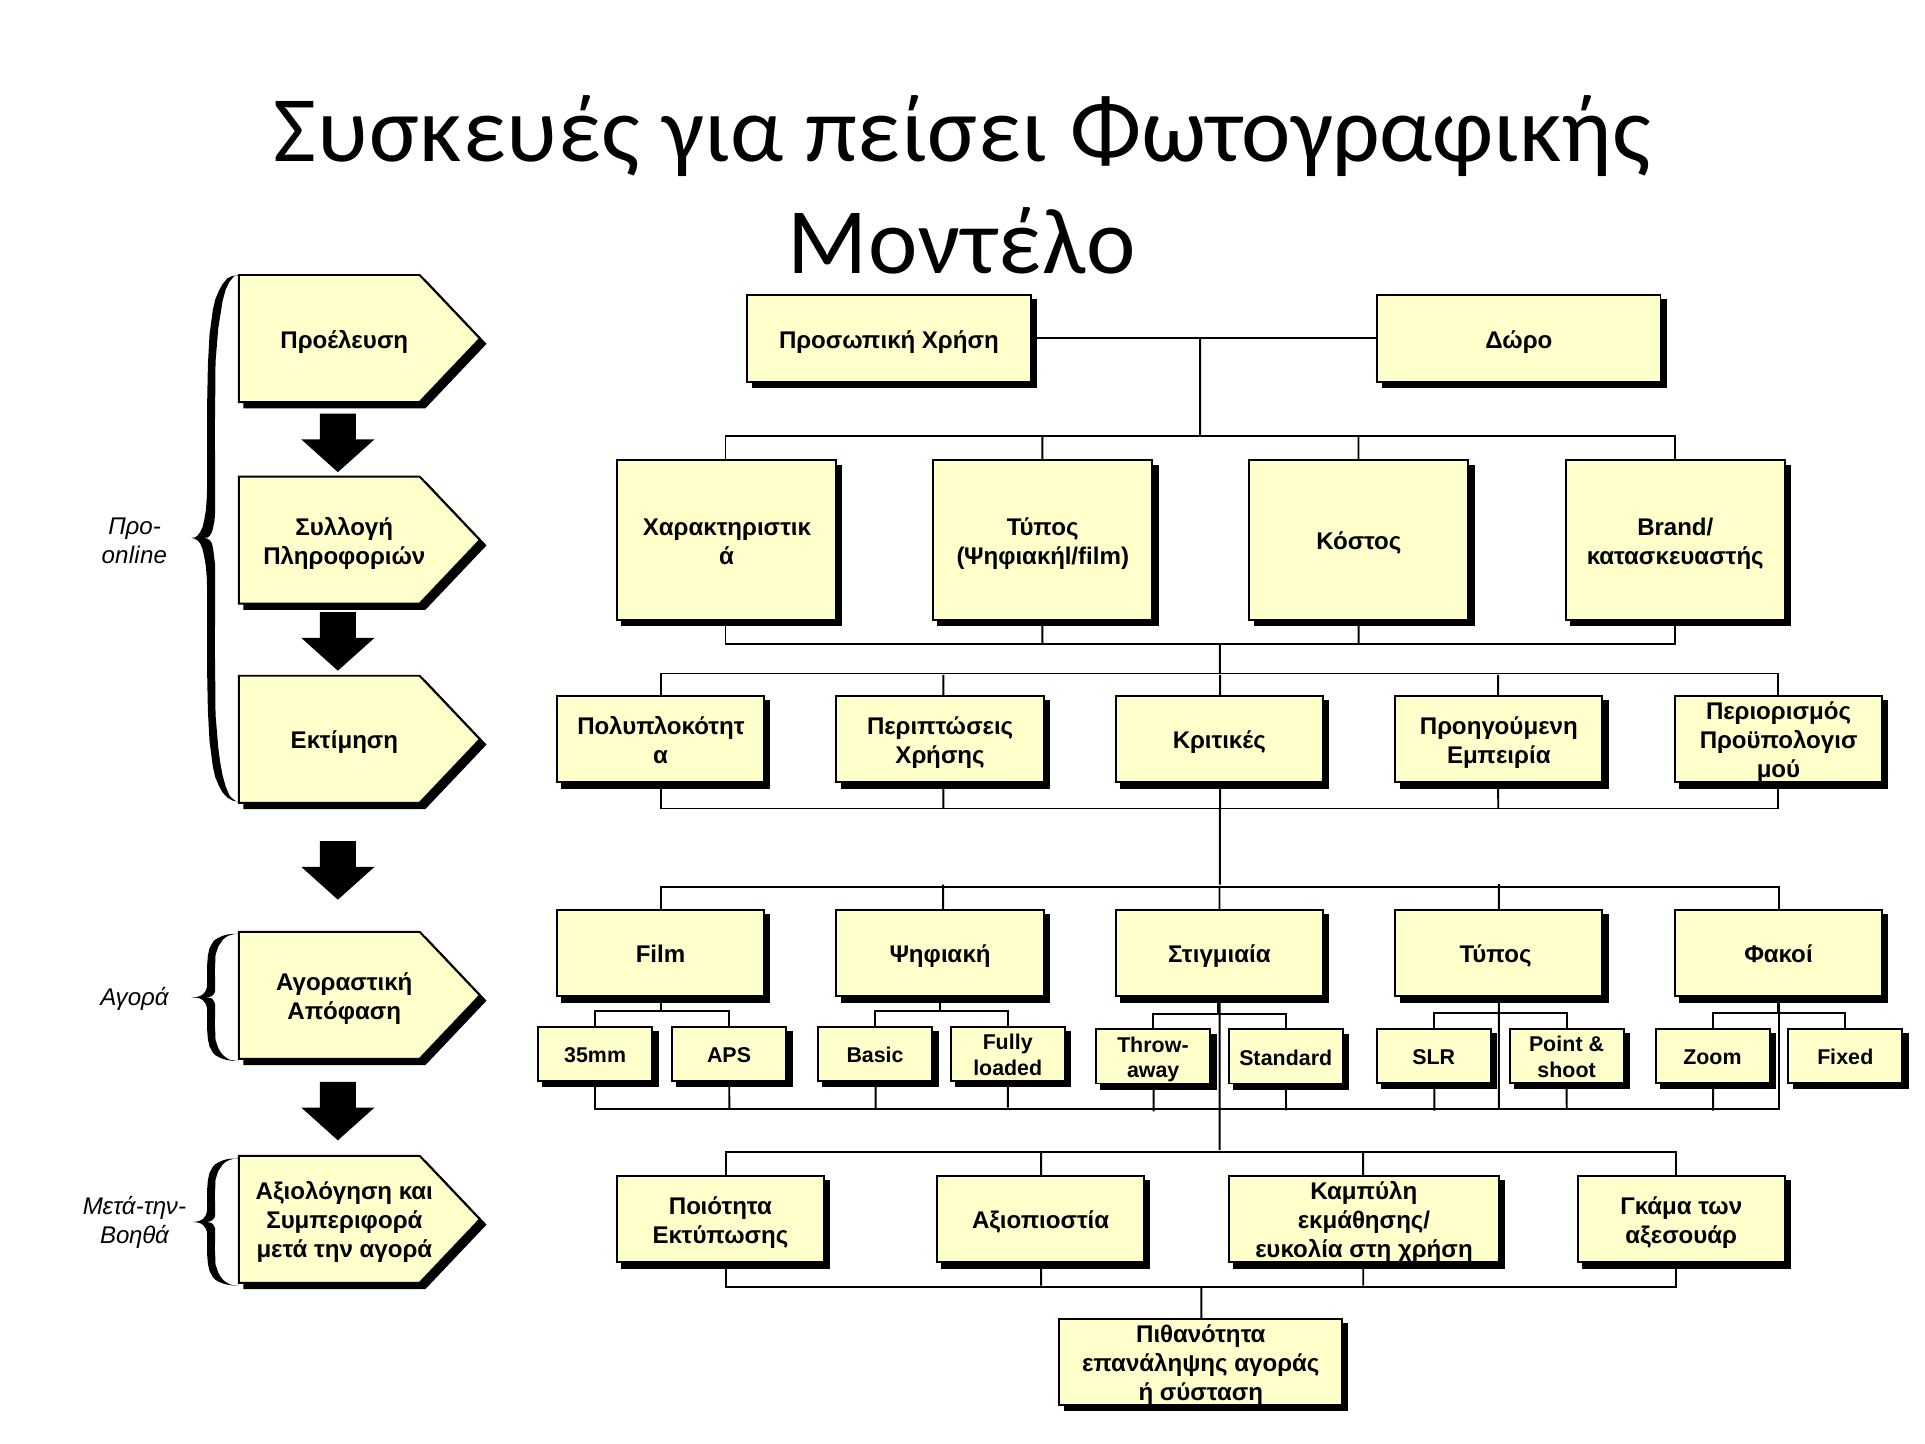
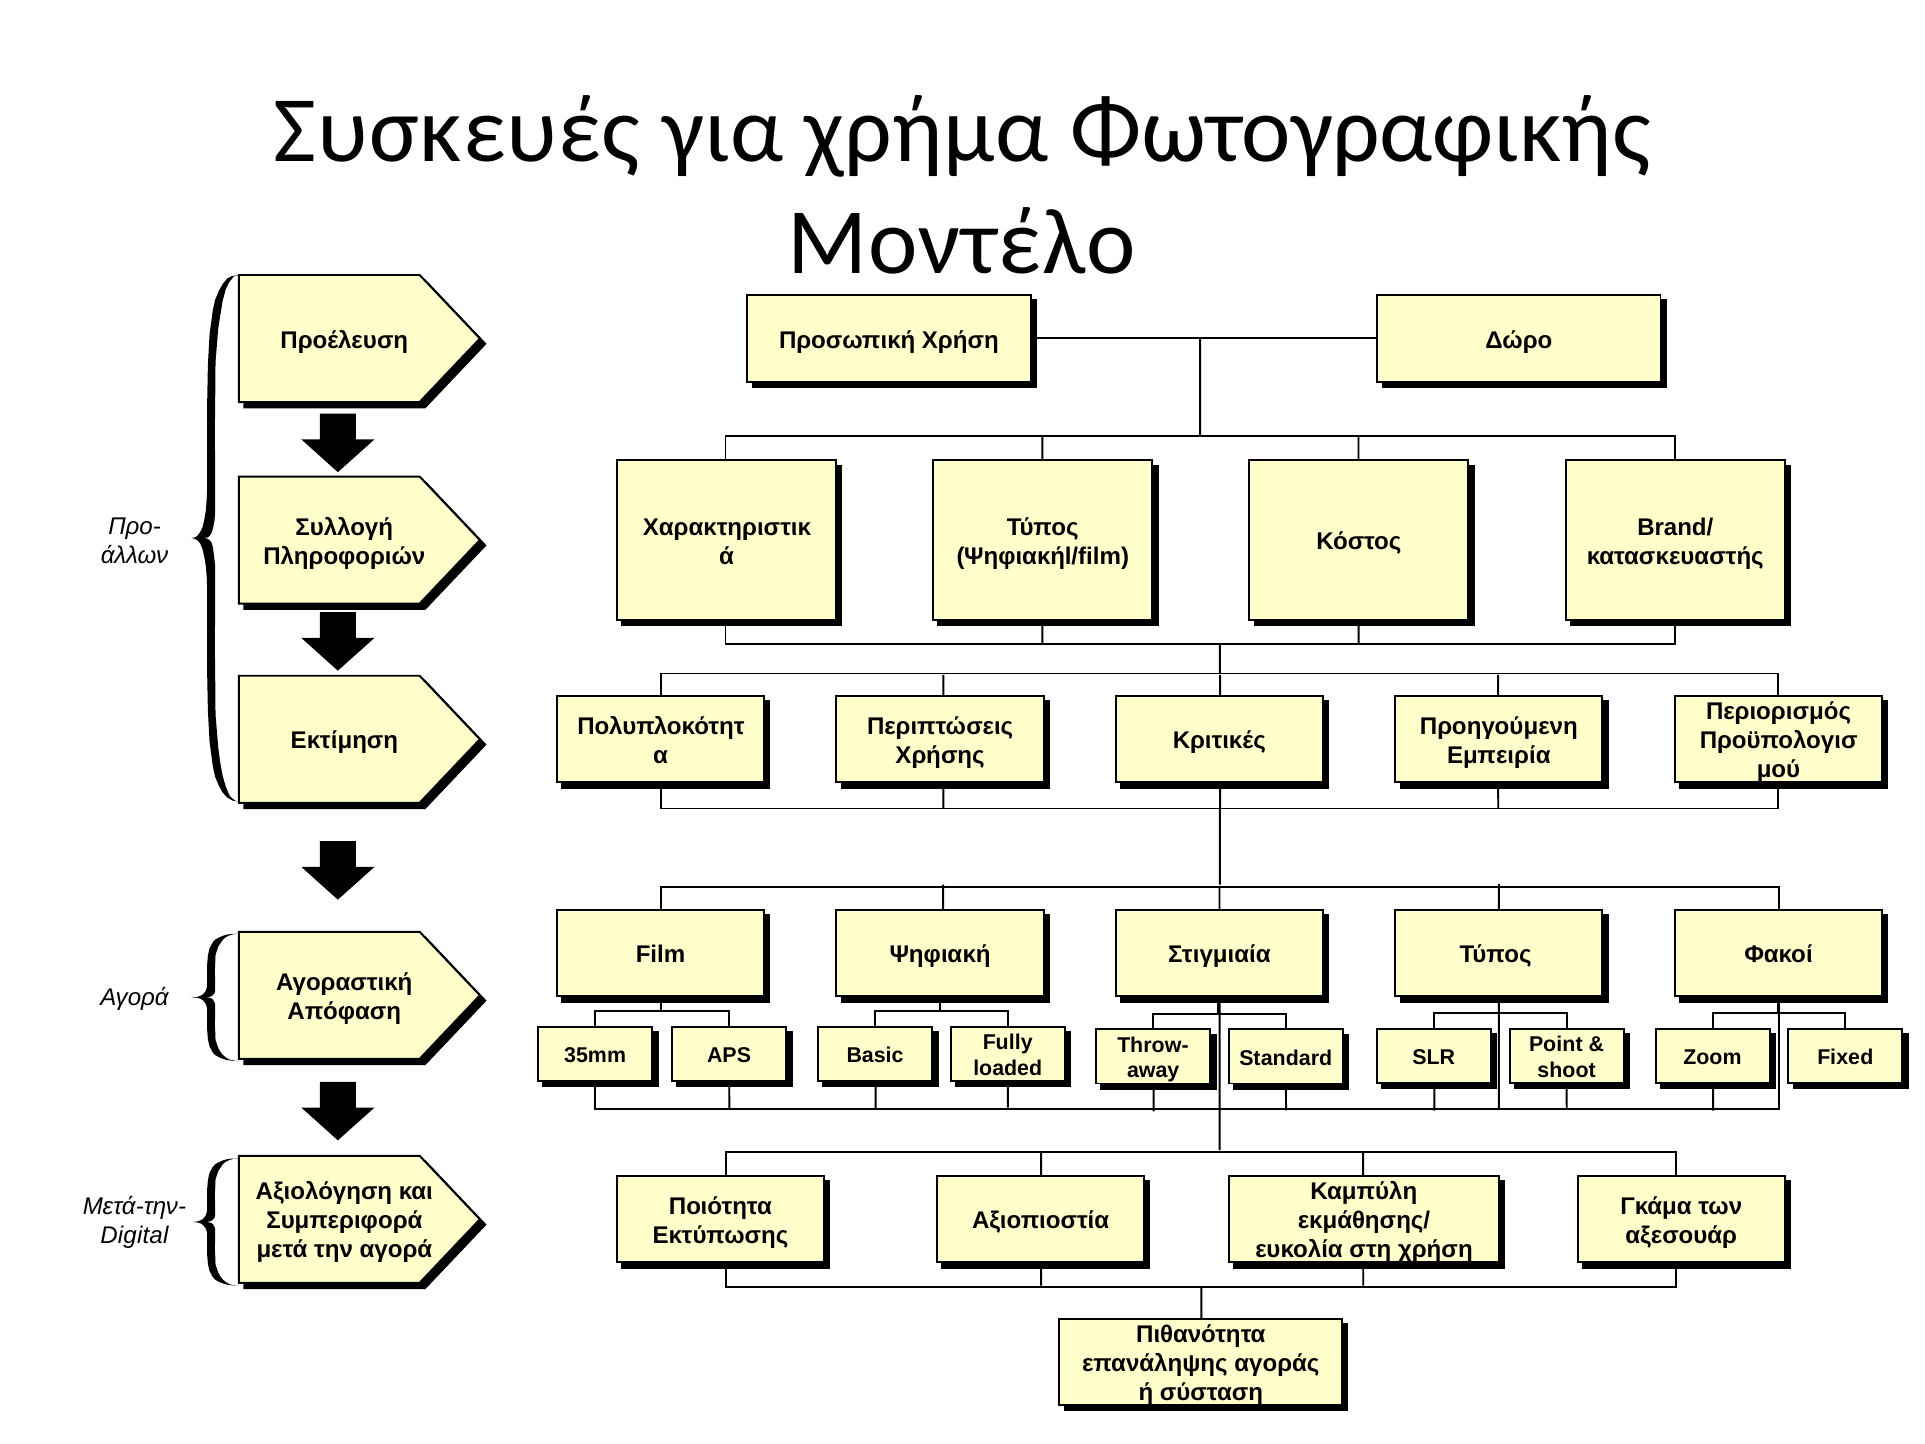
πείσει: πείσει -> χρήμα
online: online -> άλλων
Βοηθά: Βοηθά -> Digital
